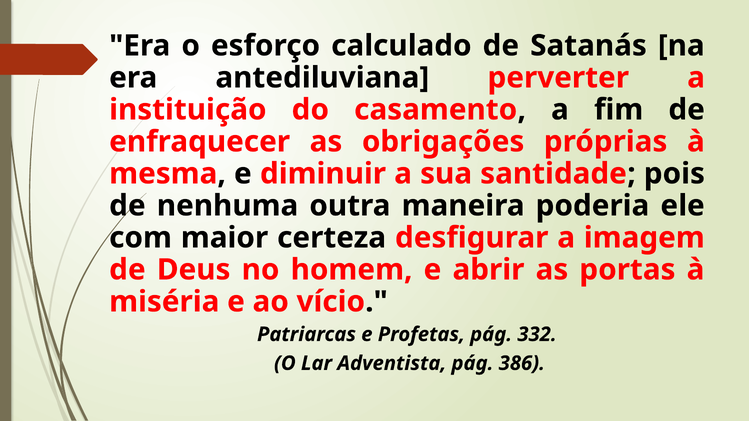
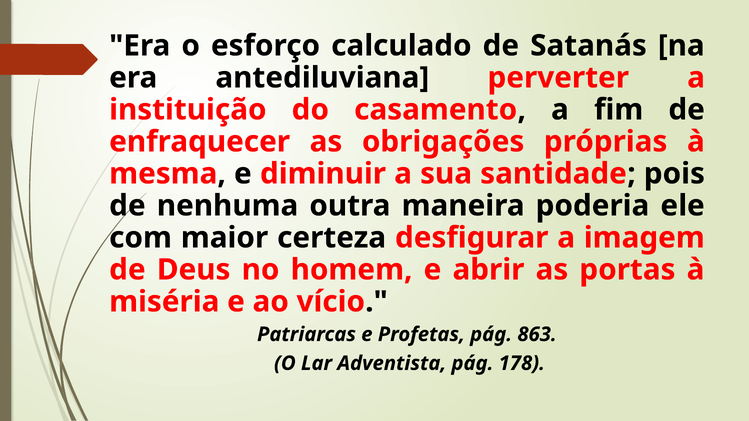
332: 332 -> 863
386: 386 -> 178
